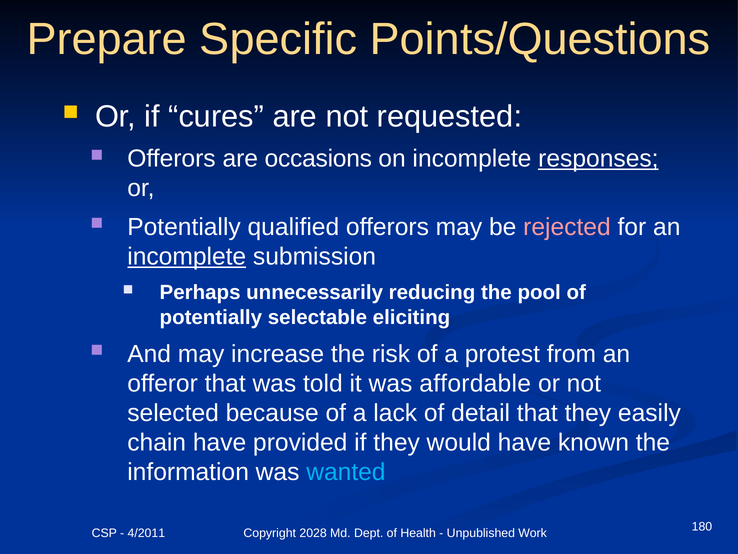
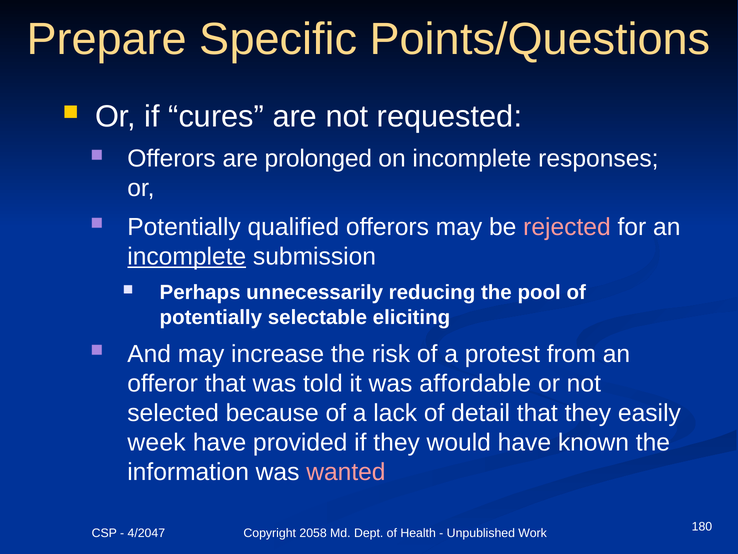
occasions: occasions -> prolonged
responses underline: present -> none
chain: chain -> week
wanted colour: light blue -> pink
4/2011: 4/2011 -> 4/2047
2028: 2028 -> 2058
